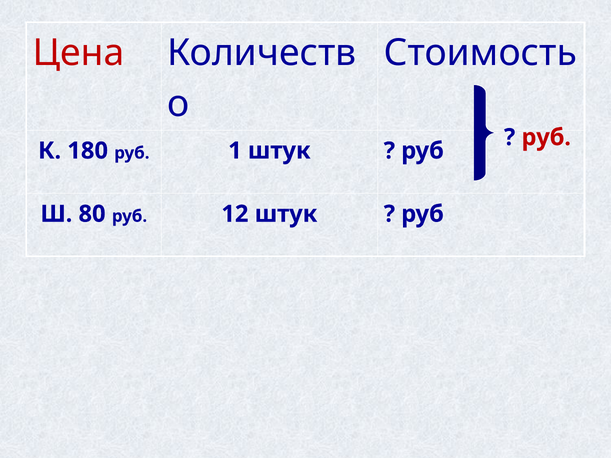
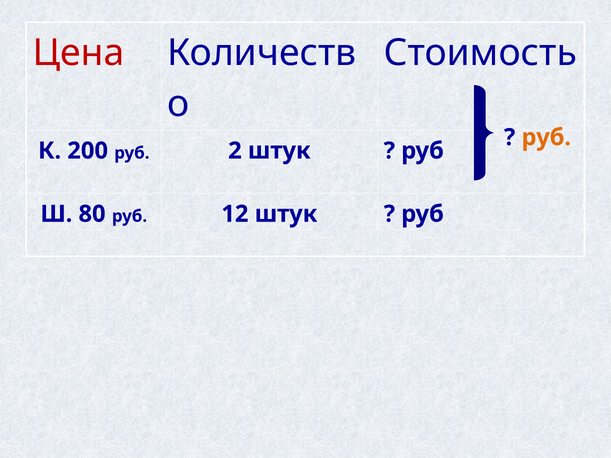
руб at (546, 137) colour: red -> orange
180: 180 -> 200
1: 1 -> 2
